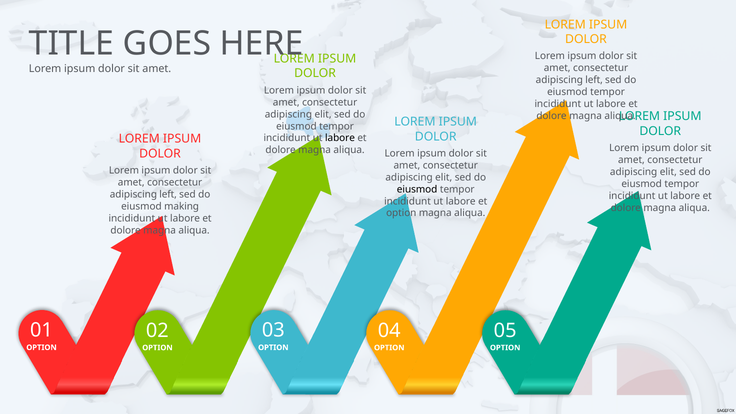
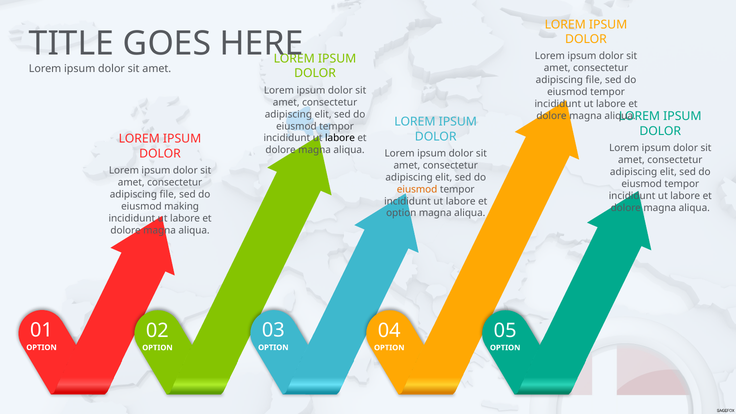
left at (594, 80): left -> file
eiusmod at (417, 189) colour: black -> orange
left at (168, 194): left -> file
